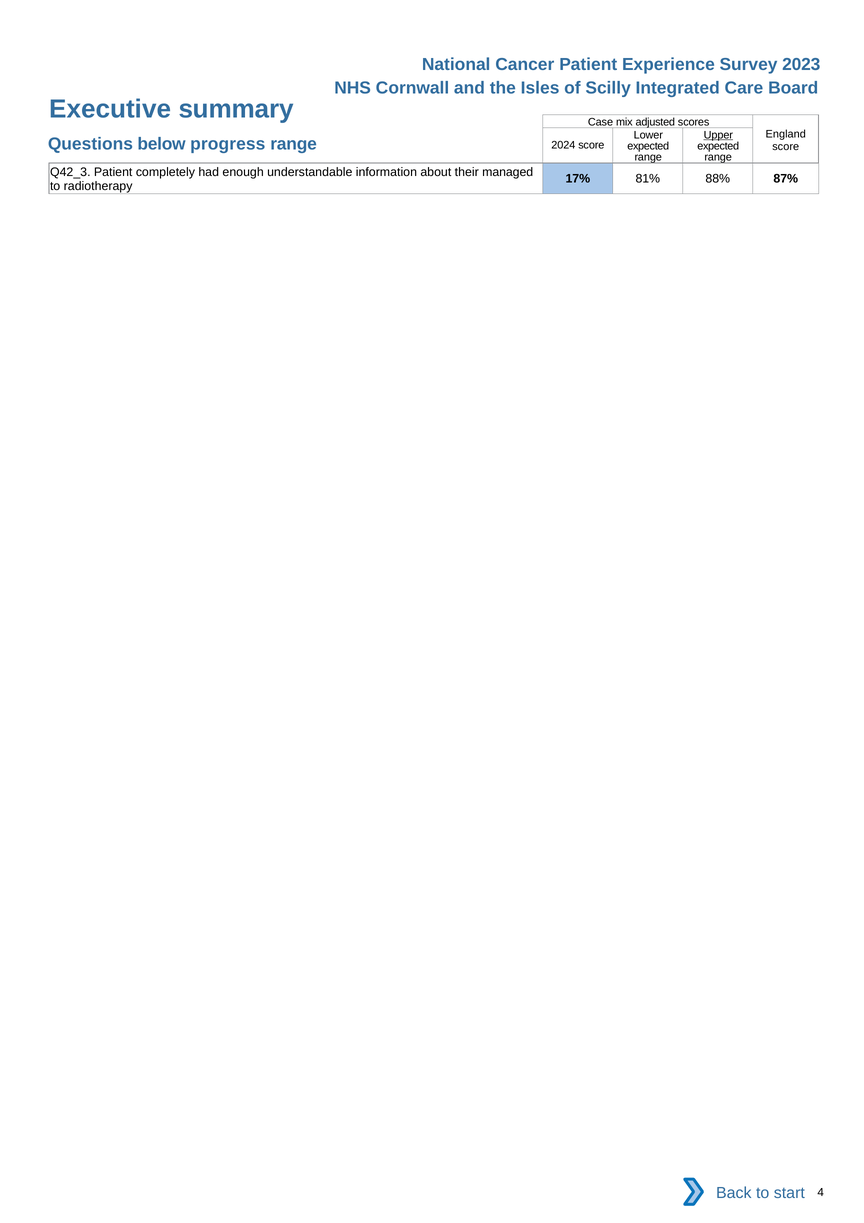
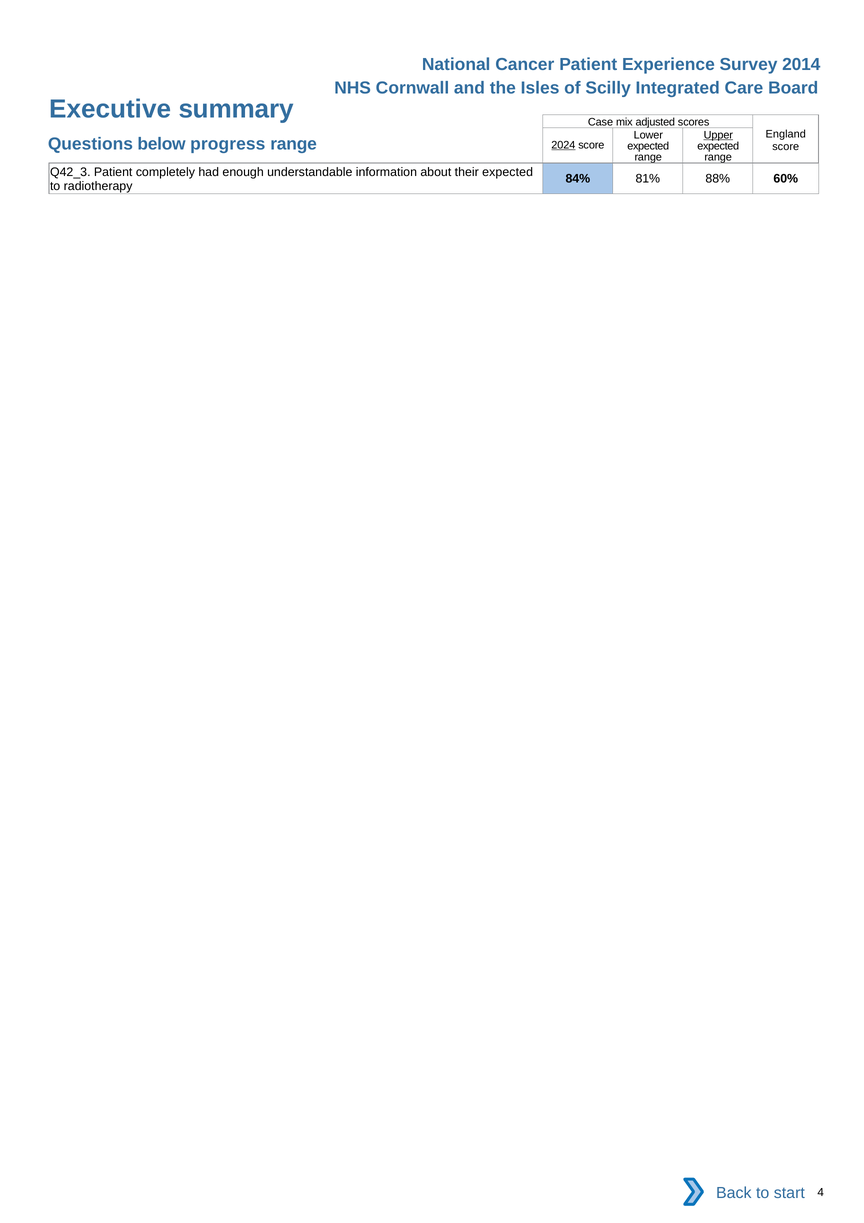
2023: 2023 -> 2014
2024 underline: none -> present
their managed: managed -> expected
17%: 17% -> 84%
87%: 87% -> 60%
